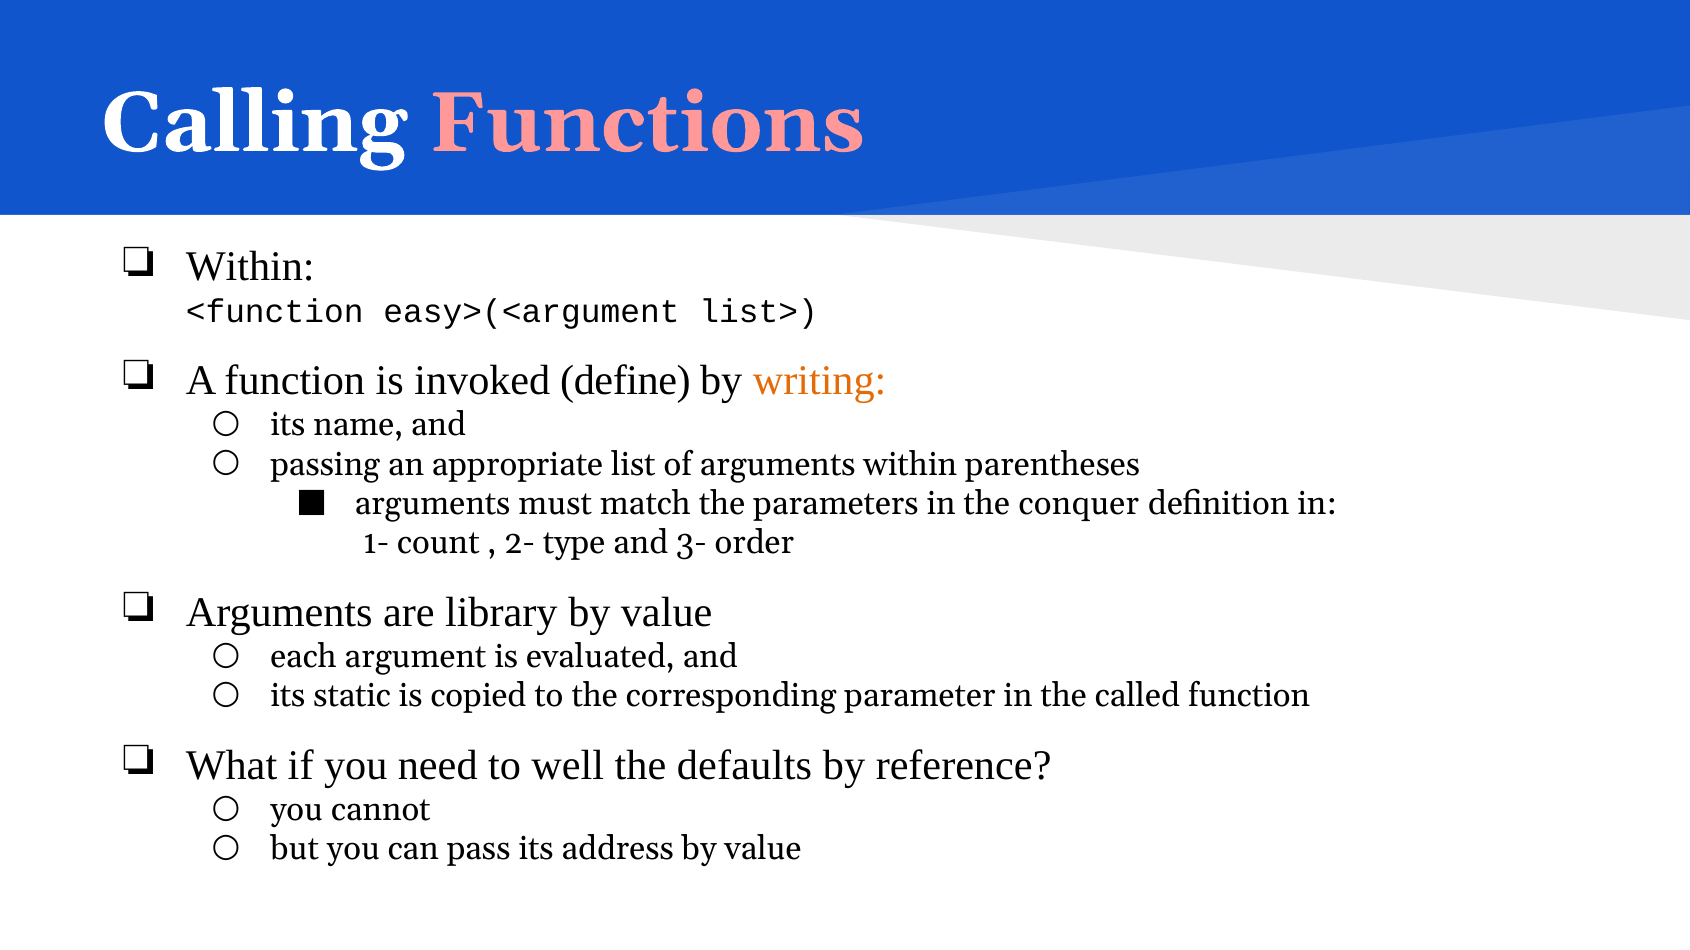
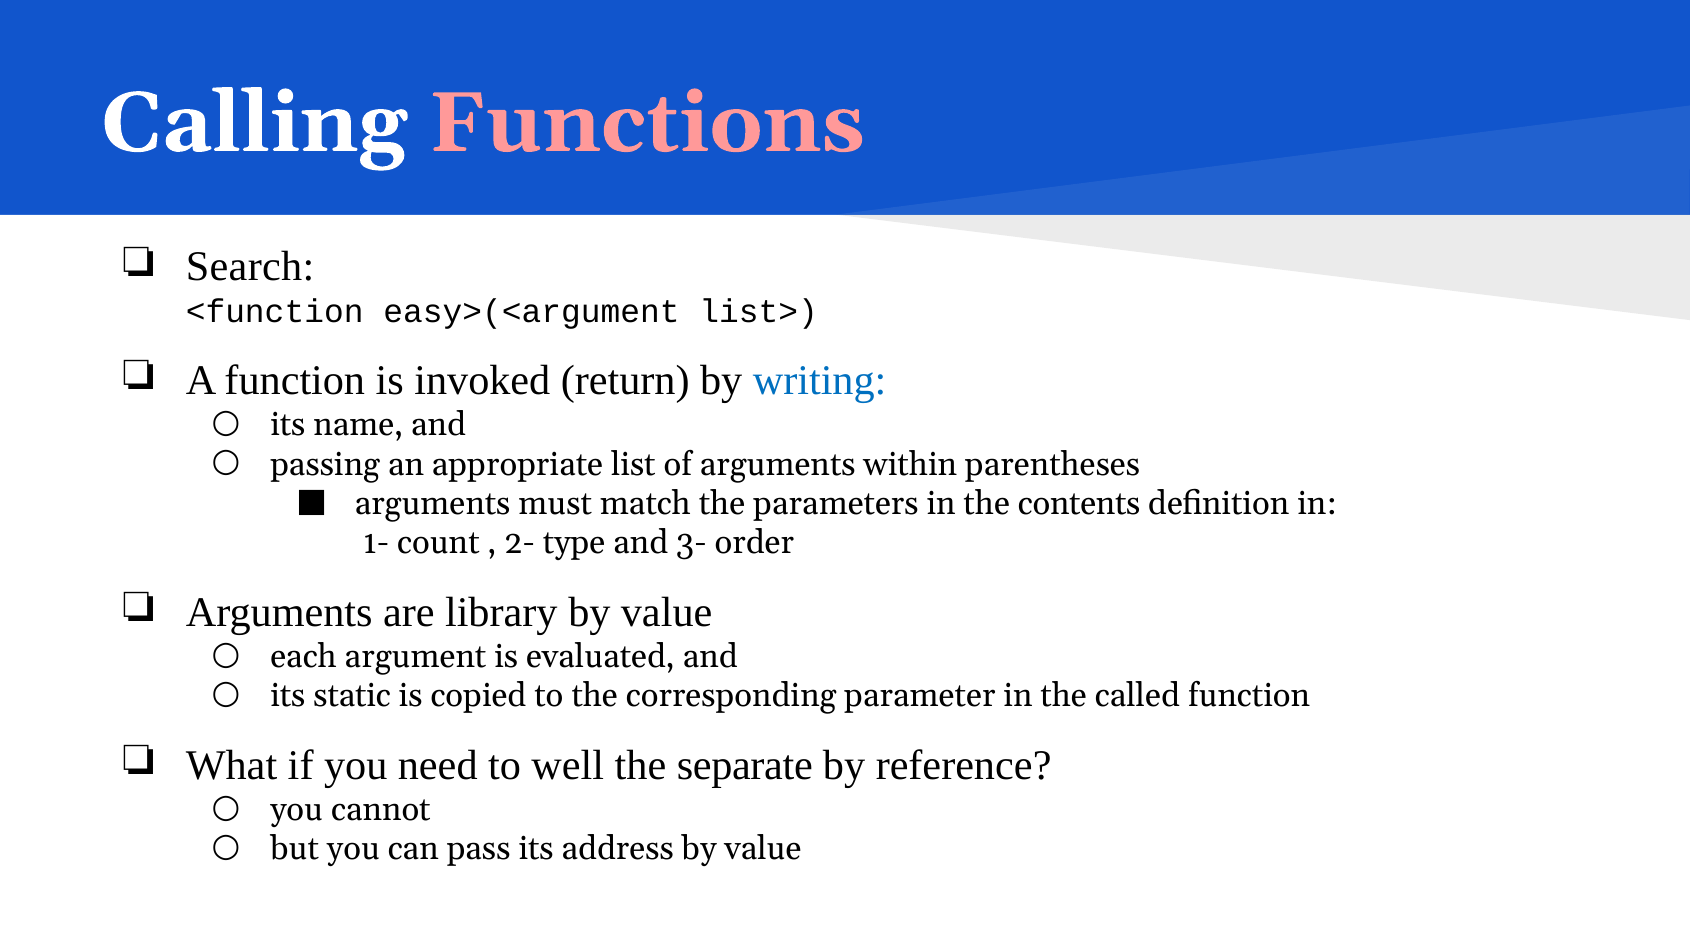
Within at (250, 267): Within -> Search
define: define -> return
writing colour: orange -> blue
conquer: conquer -> contents
defaults: defaults -> separate
